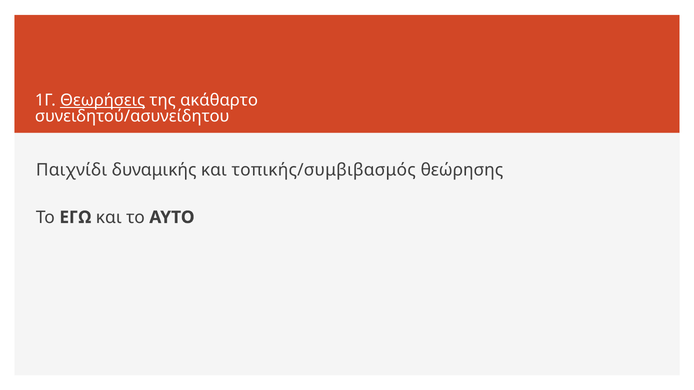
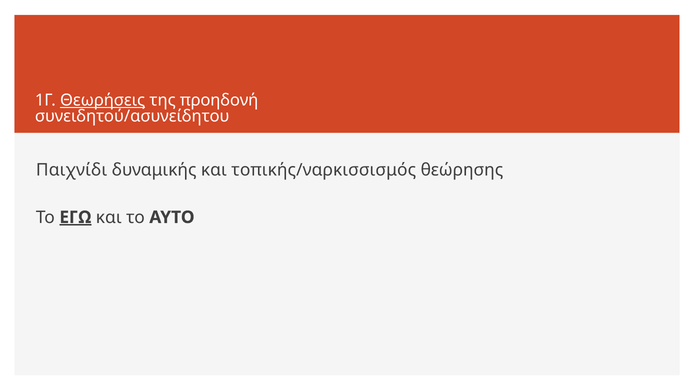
ακάθαρτο: ακάθαρτο -> προηδονή
τοπικής/συμβιβασμός: τοπικής/συμβιβασμός -> τοπικής/ναρκισσισμός
ΕΓΩ underline: none -> present
